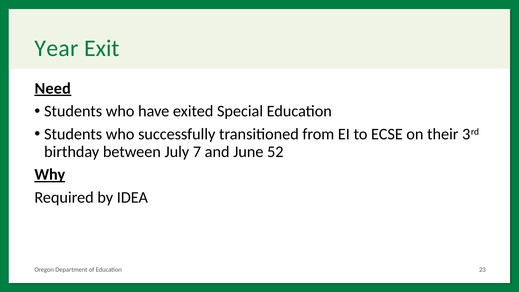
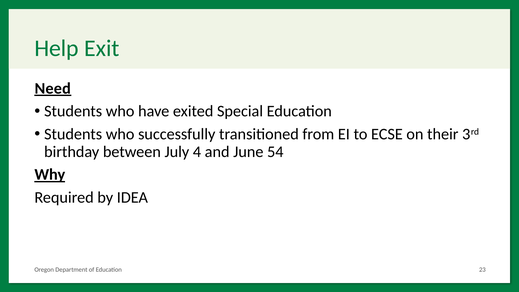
Year: Year -> Help
7: 7 -> 4
52: 52 -> 54
